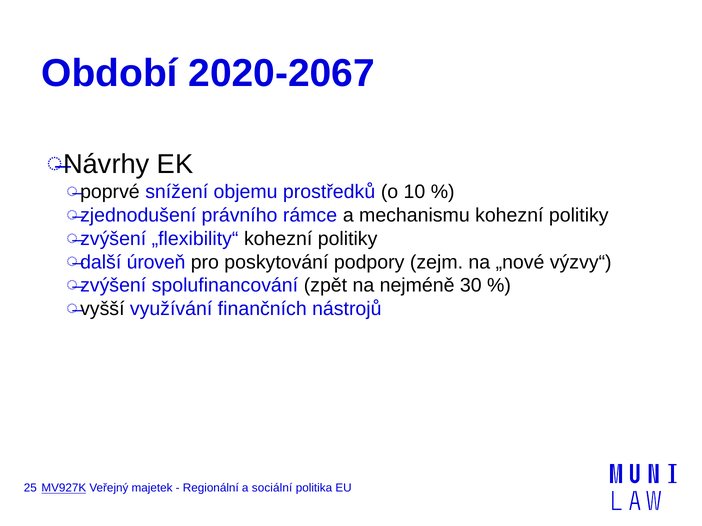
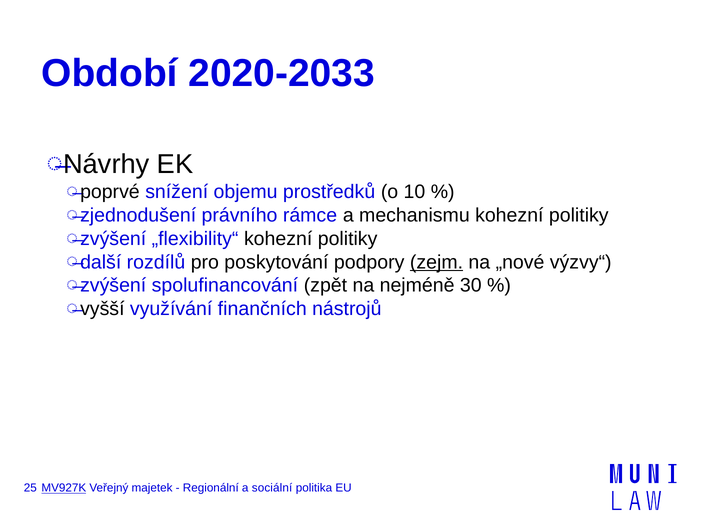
2020-2067: 2020-2067 -> 2020-2033
úroveň: úroveň -> rozdílů
zejm underline: none -> present
